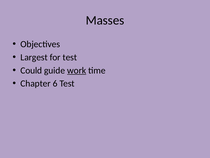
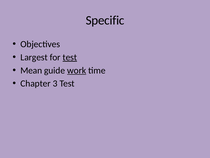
Masses: Masses -> Specific
test at (70, 57) underline: none -> present
Could: Could -> Mean
6: 6 -> 3
